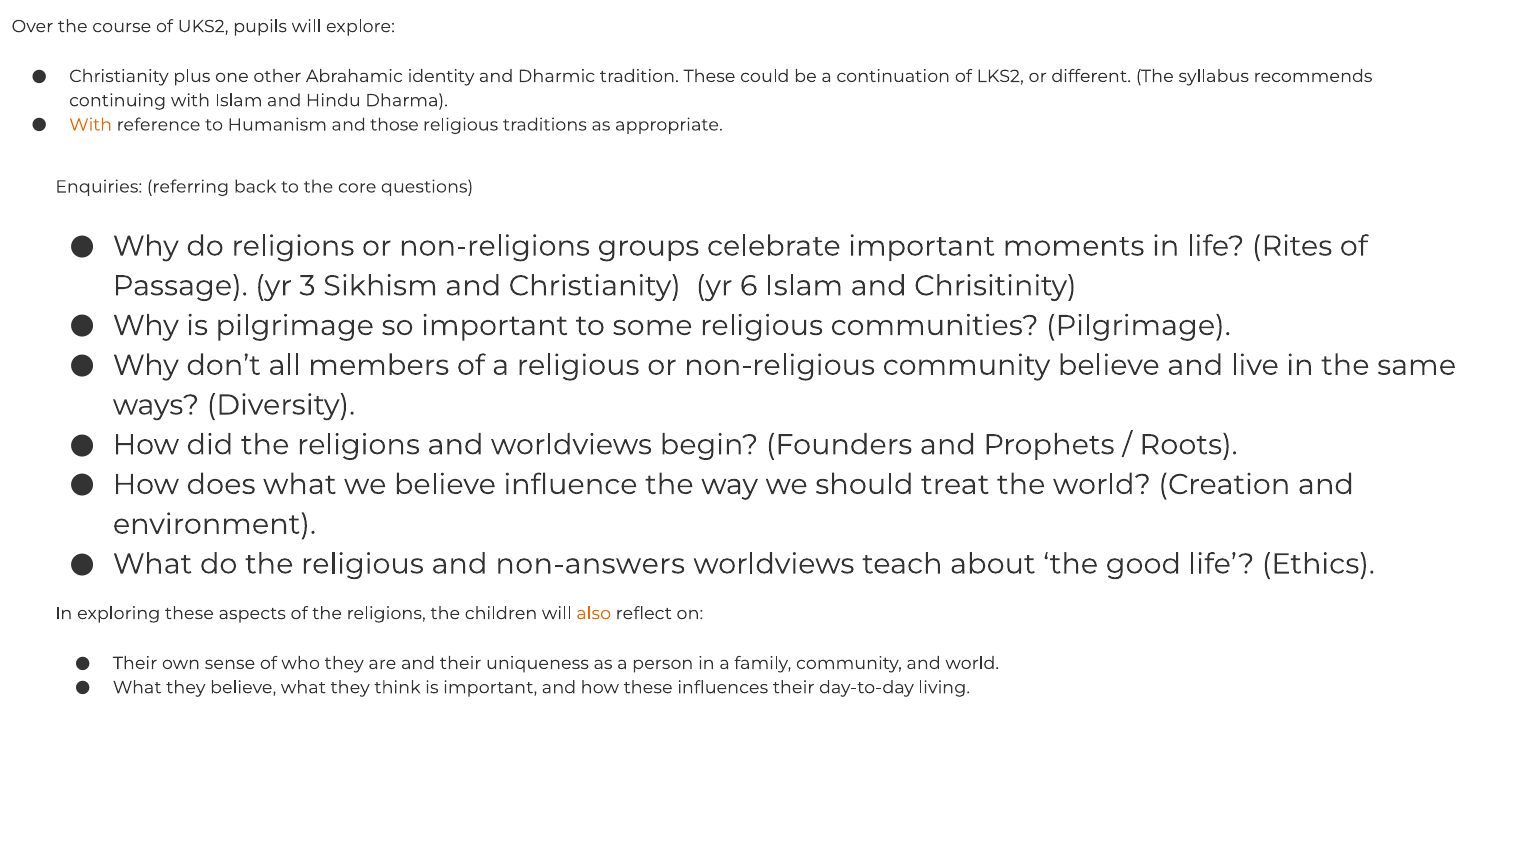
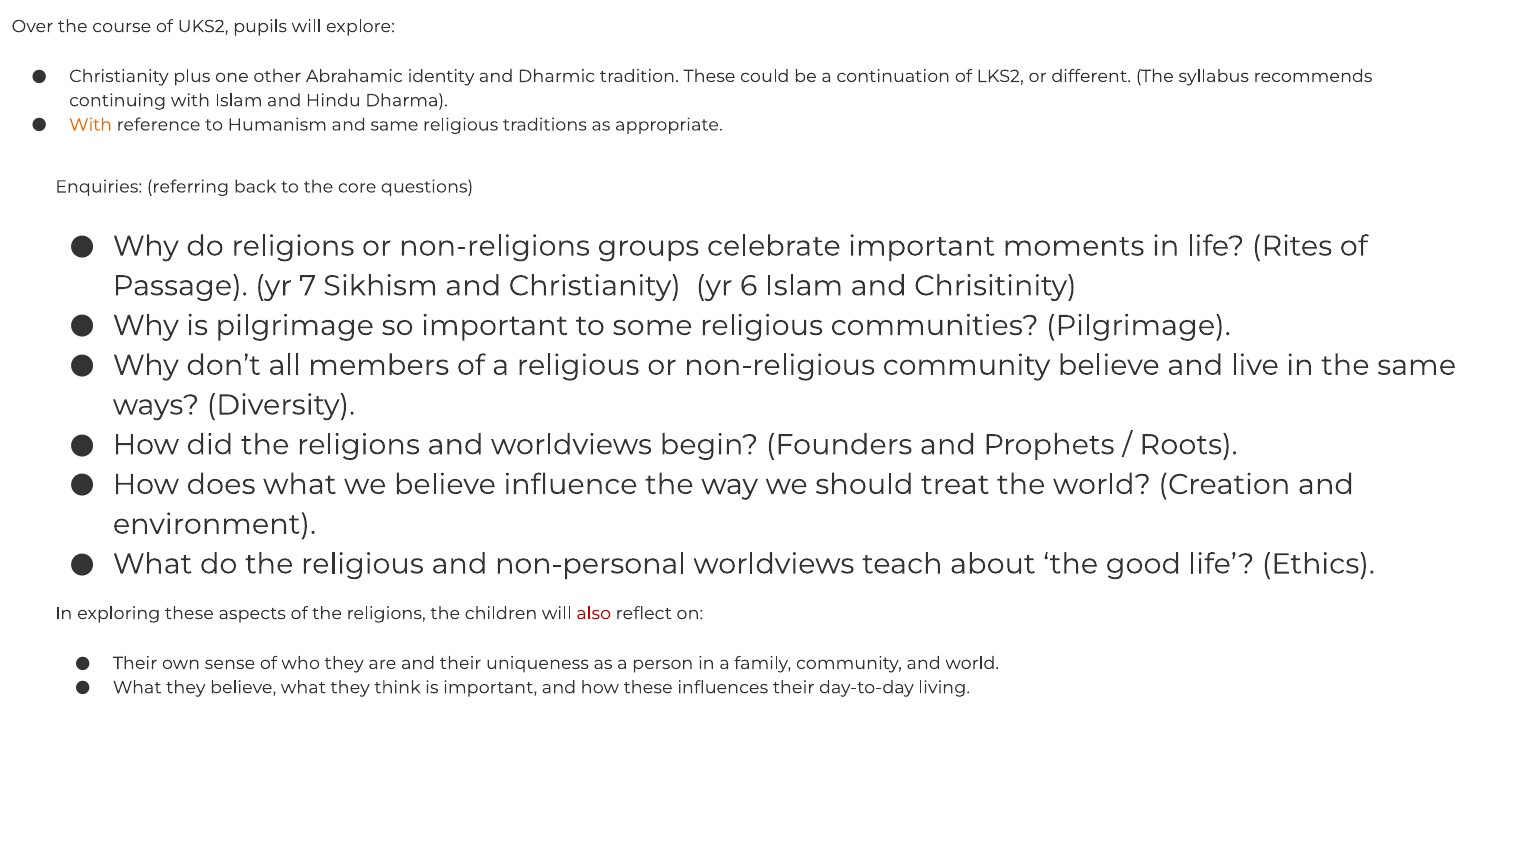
and those: those -> same
3: 3 -> 7
non-answers: non-answers -> non-personal
also colour: orange -> red
